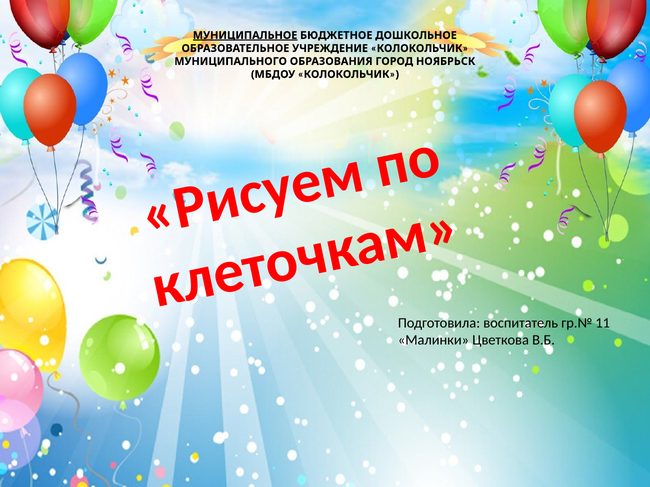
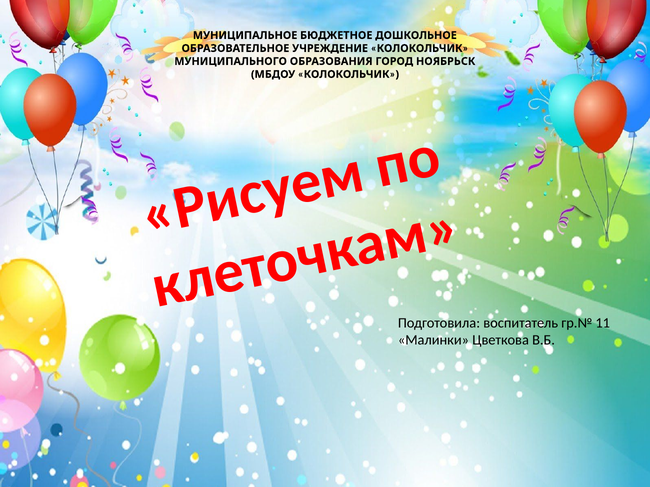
МУНИЦИПАЛЬНОЕ underline: present -> none
